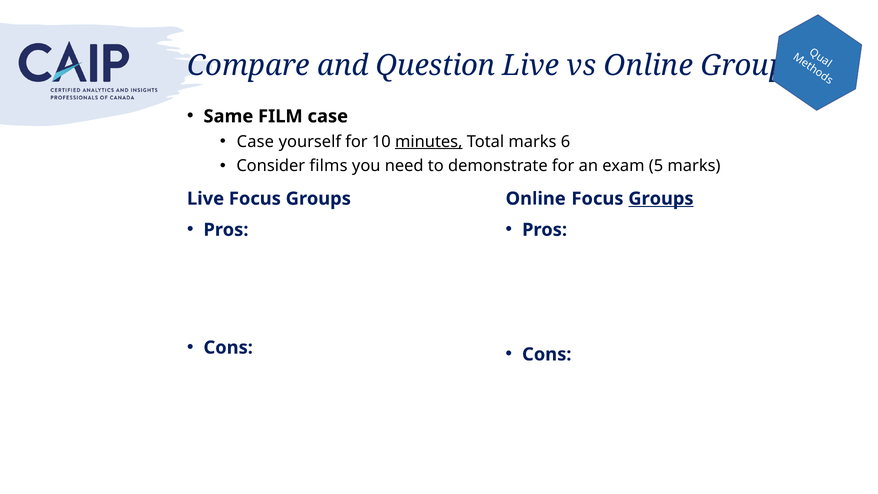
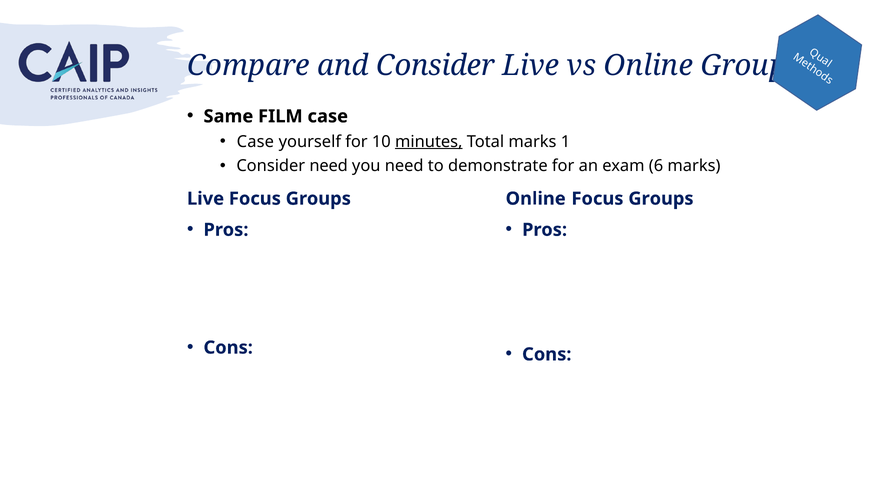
and Question: Question -> Consider
6: 6 -> 1
Consider films: films -> need
5: 5 -> 6
Groups at (661, 199) underline: present -> none
